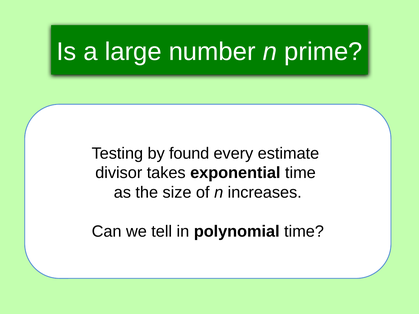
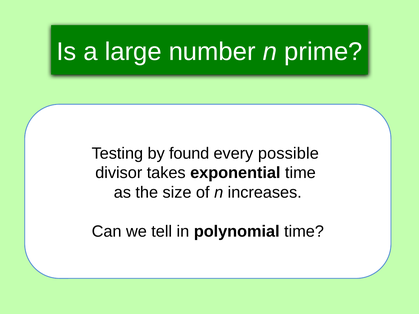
estimate: estimate -> possible
